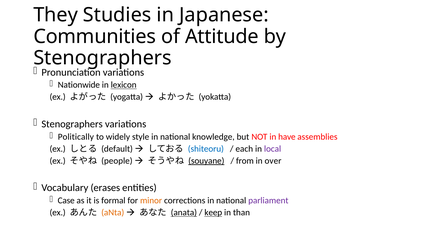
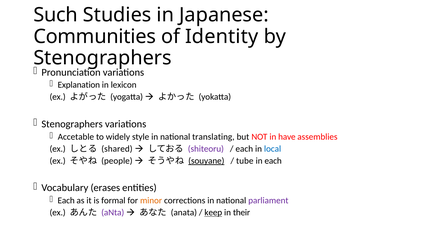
They: They -> Such
Attitude: Attitude -> Identity
Nationwide: Nationwide -> Explanation
lexicon underline: present -> none
Politically: Politically -> Accetable
knowledge: knowledge -> translating
default: default -> shared
shiteoru colour: blue -> purple
local colour: purple -> blue
from: from -> tube
in over: over -> each
Case at (66, 201): Case -> Each
aNta colour: orange -> purple
anata underline: present -> none
than: than -> their
